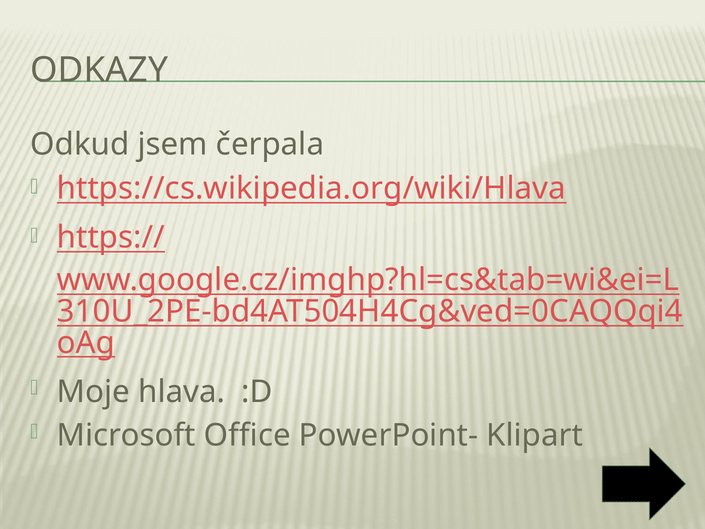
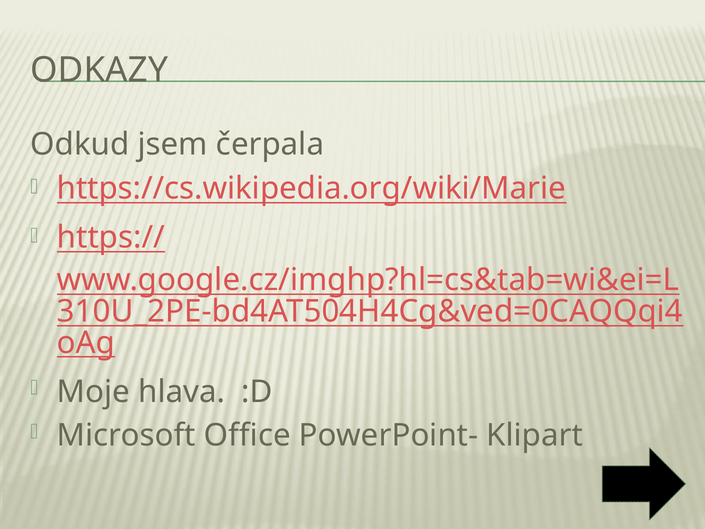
https://cs.wikipedia.org/wiki/Hlava: https://cs.wikipedia.org/wiki/Hlava -> https://cs.wikipedia.org/wiki/Marie
